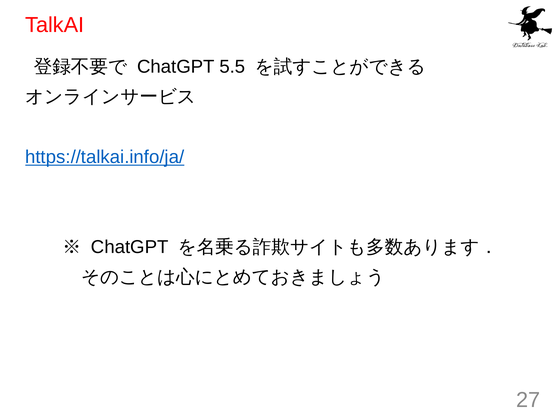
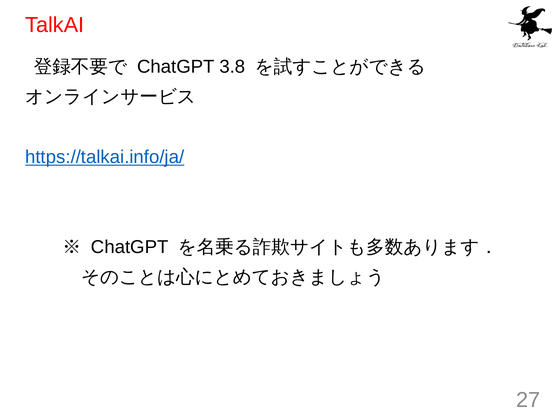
5.5: 5.5 -> 3.8
